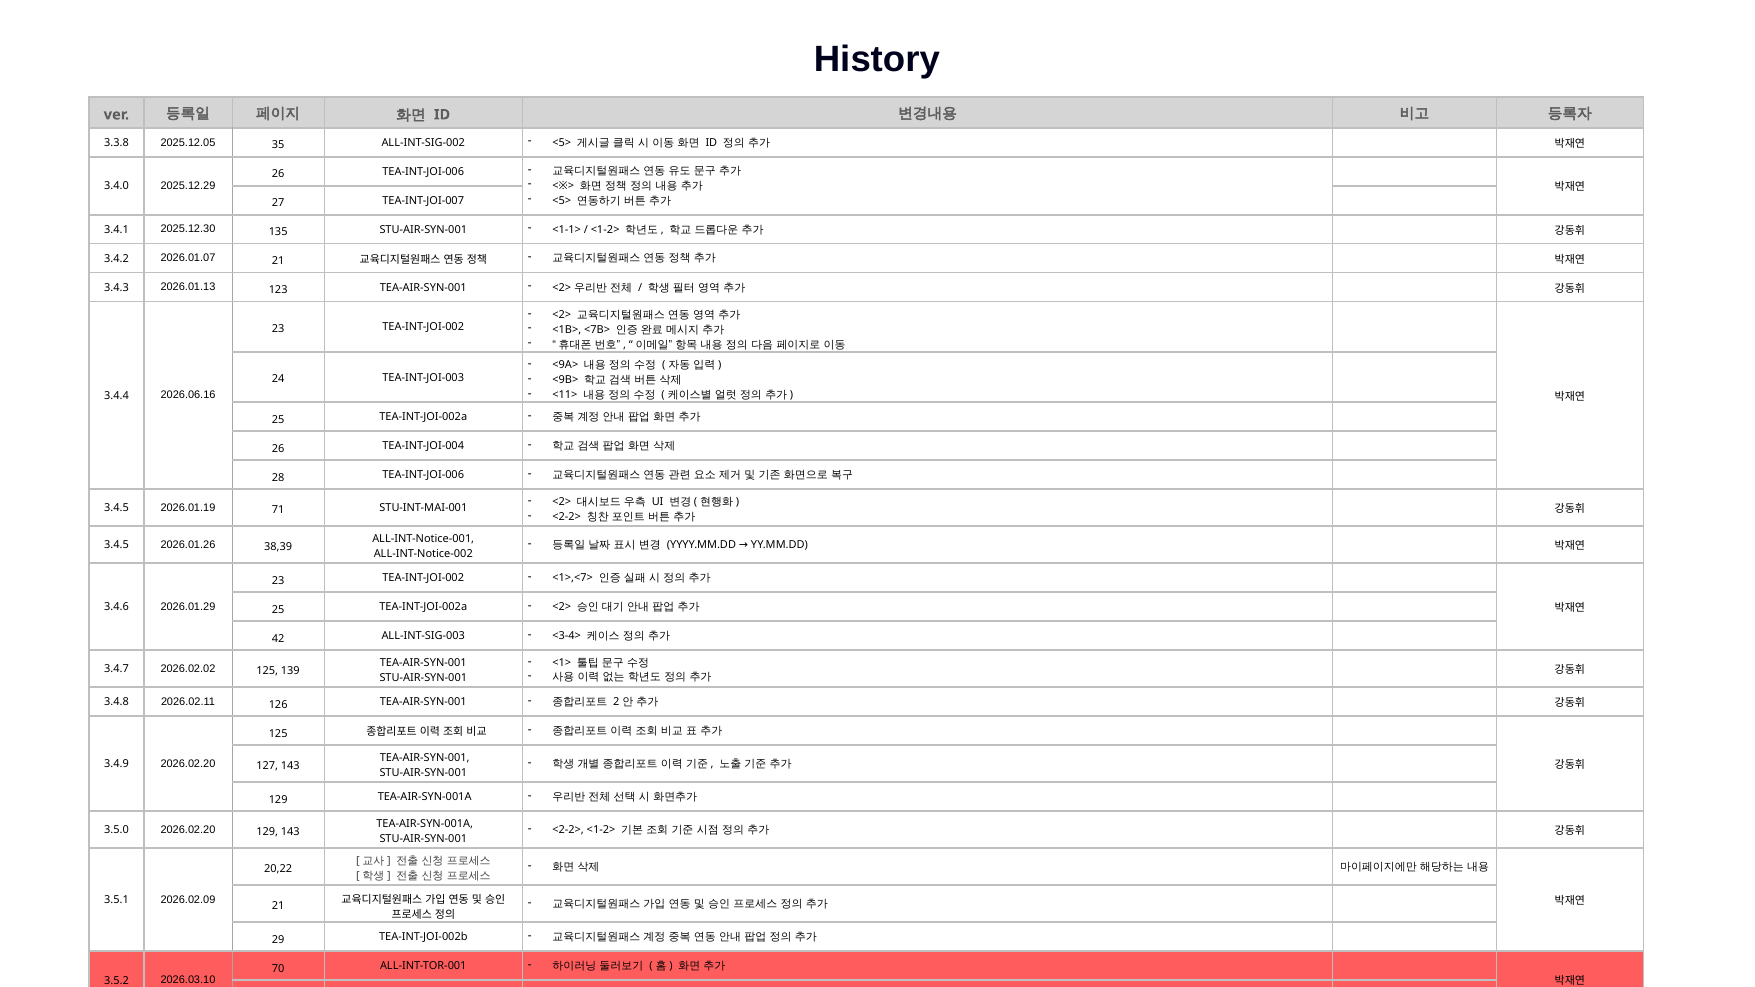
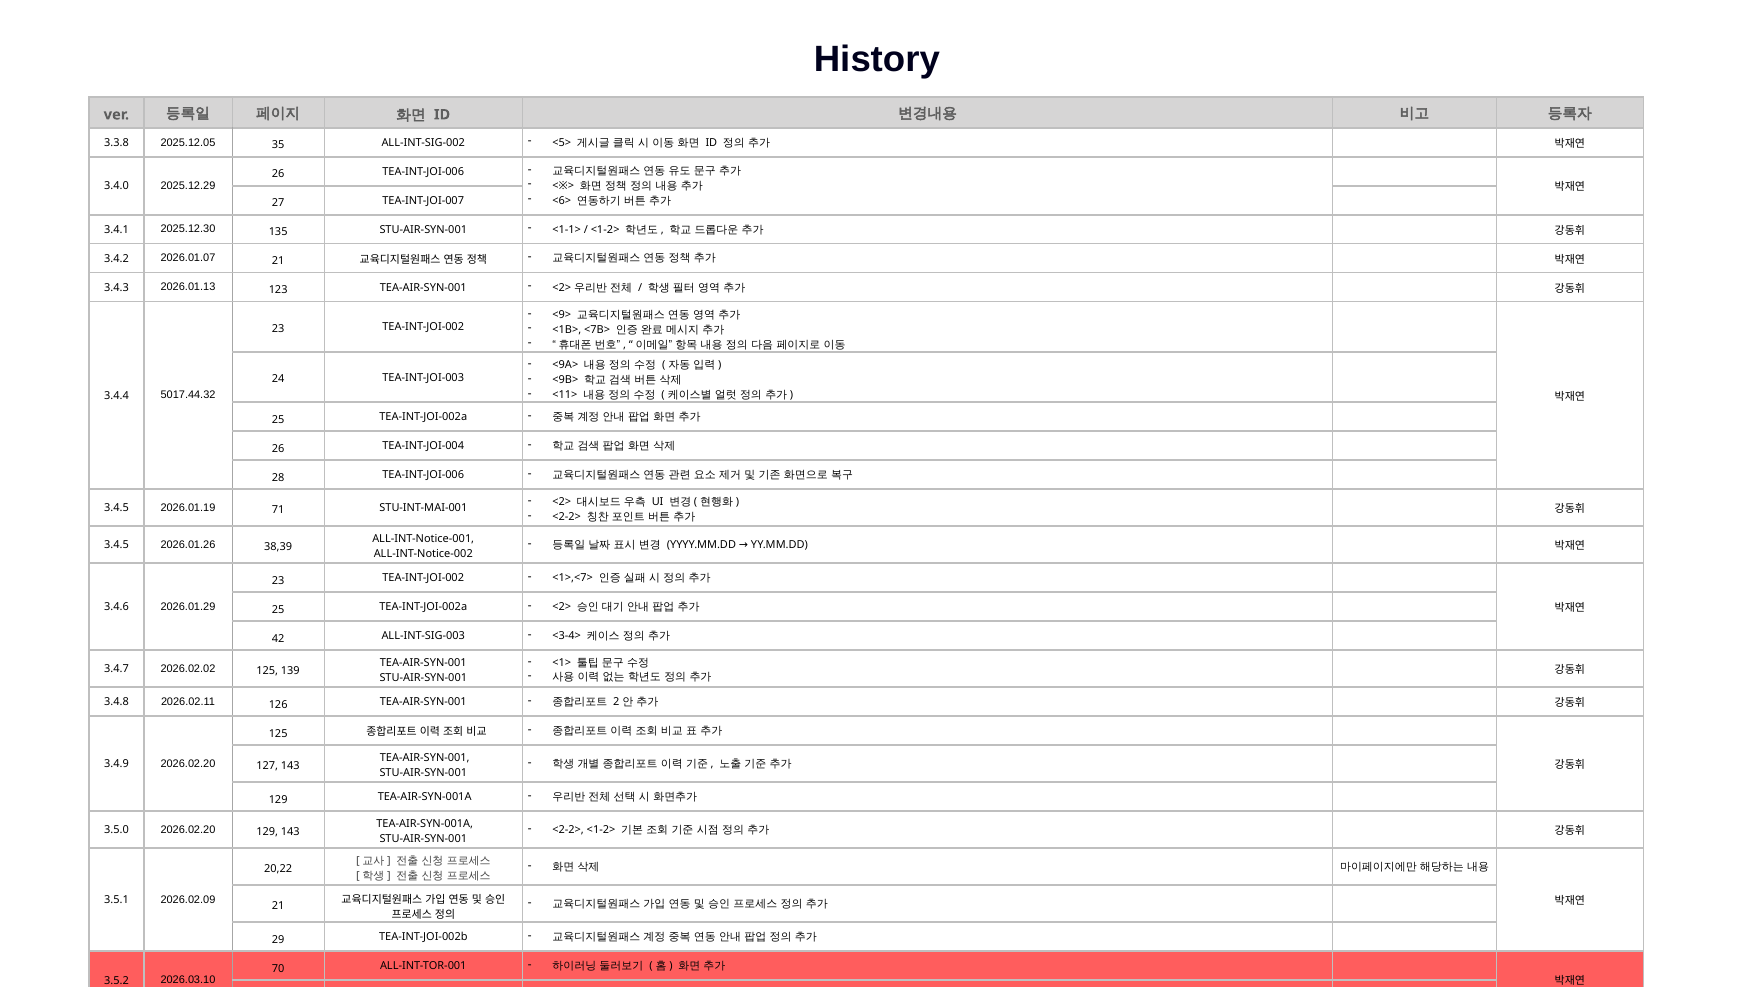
<5> at (562, 201): <5> -> <6>
<2> at (562, 315): <2> -> <9>
2026.06.16: 2026.06.16 -> 5017.44.32
